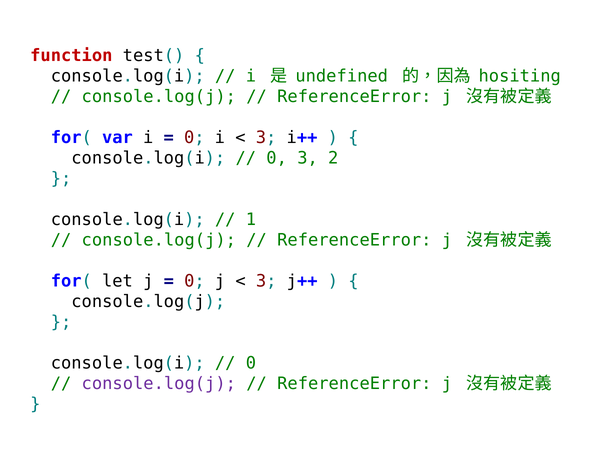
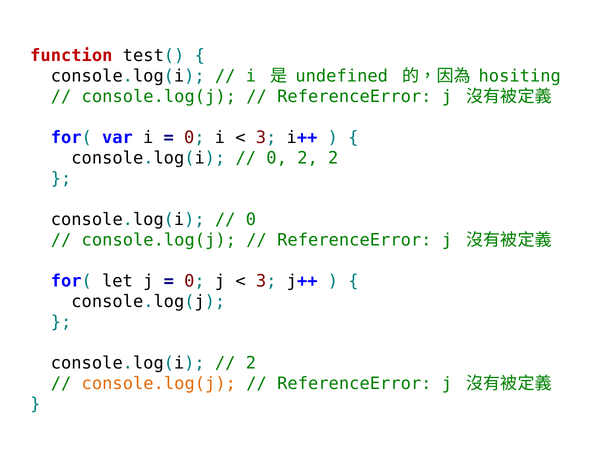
0 3: 3 -> 2
1 at (251, 219): 1 -> 0
0 at (251, 363): 0 -> 2
console.log(j at (159, 383) colour: purple -> orange
